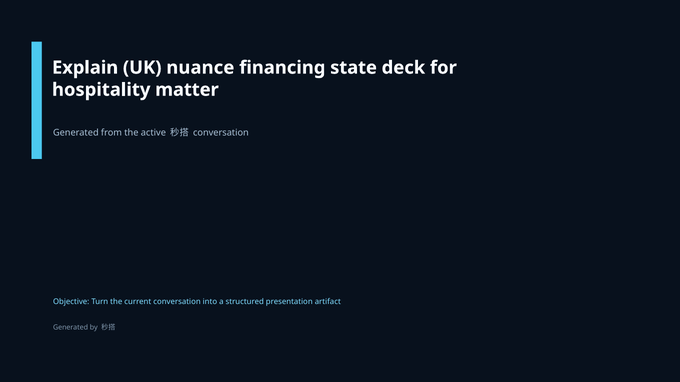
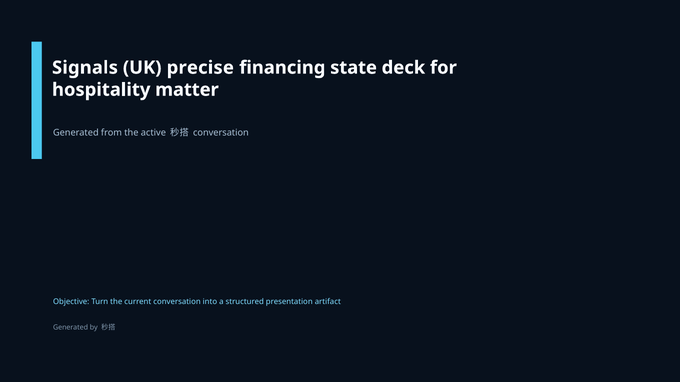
Explain: Explain -> Signals
nuance: nuance -> precise
